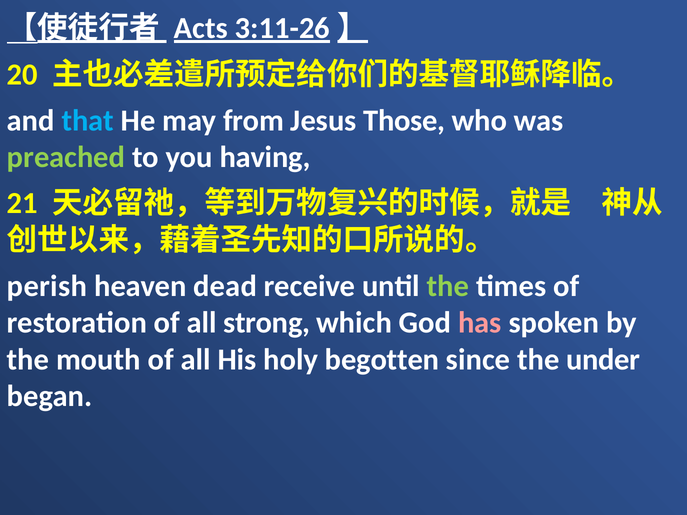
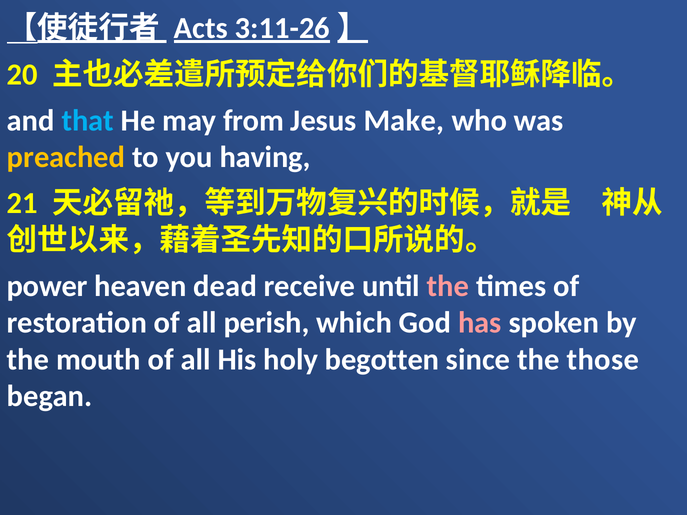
Those: Those -> Make
preached colour: light green -> yellow
perish: perish -> power
the at (448, 286) colour: light green -> pink
strong: strong -> perish
under: under -> those
